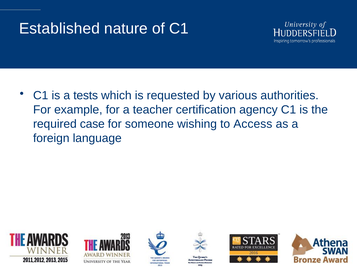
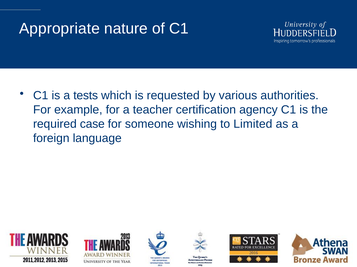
Established: Established -> Appropriate
Access: Access -> Limited
